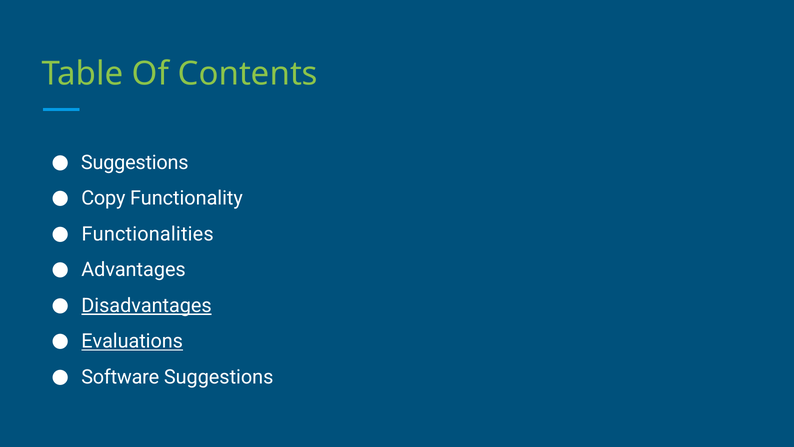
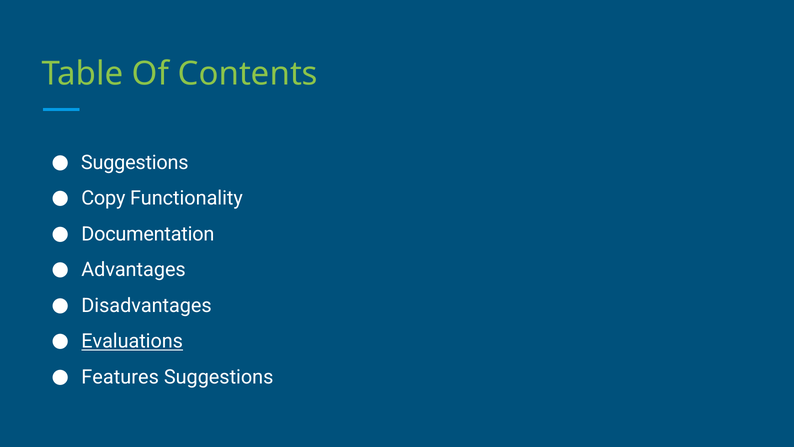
Functionalities: Functionalities -> Documentation
Disadvantages underline: present -> none
Software: Software -> Features
